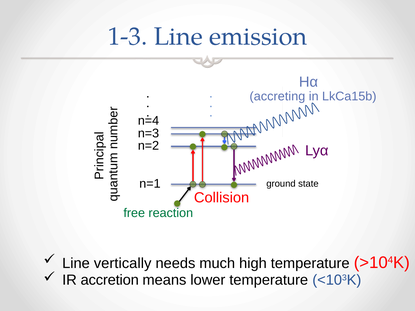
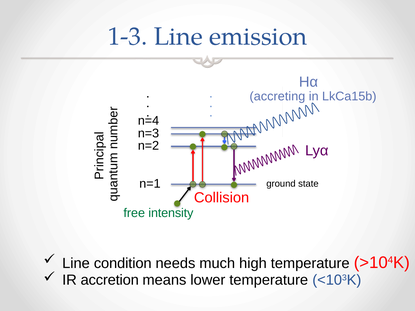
reaction: reaction -> intensity
vertically: vertically -> condition
